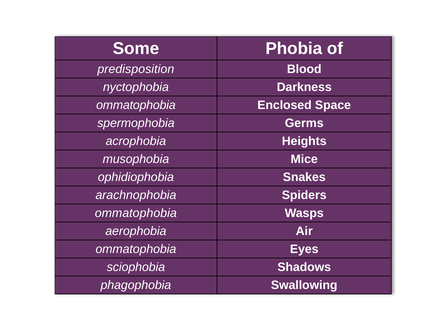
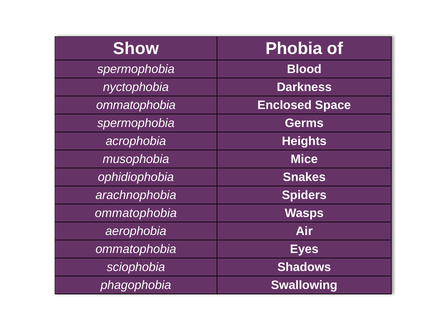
Some: Some -> Show
predisposition at (136, 69): predisposition -> spermophobia
